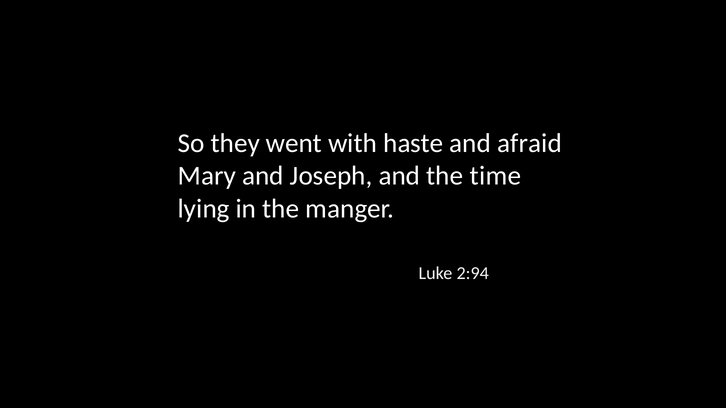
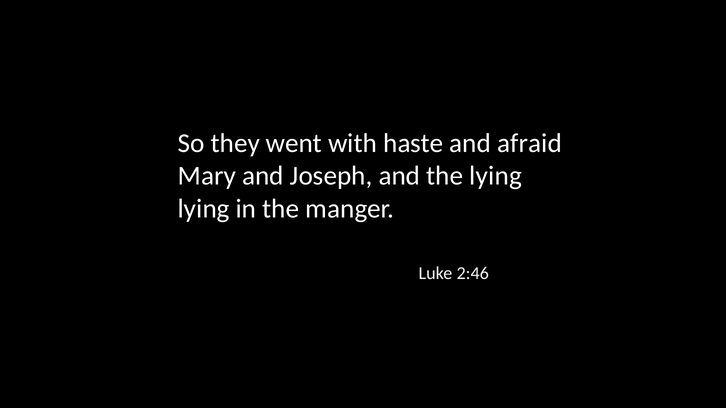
the time: time -> lying
2:94: 2:94 -> 2:46
